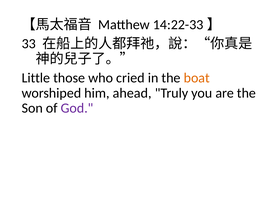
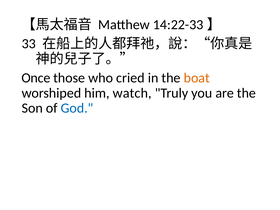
Little: Little -> Once
ahead: ahead -> watch
God colour: purple -> blue
